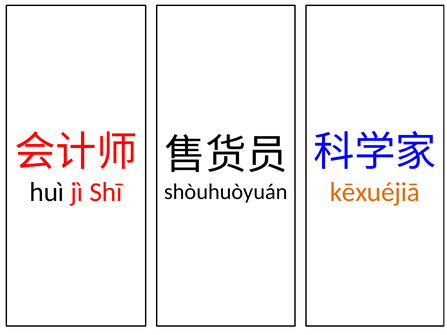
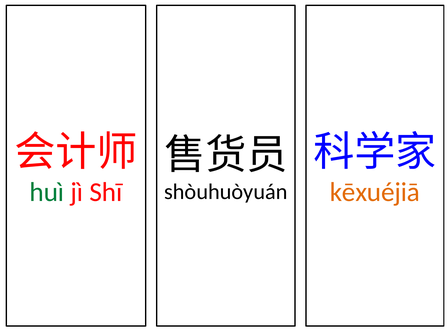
huì colour: black -> green
